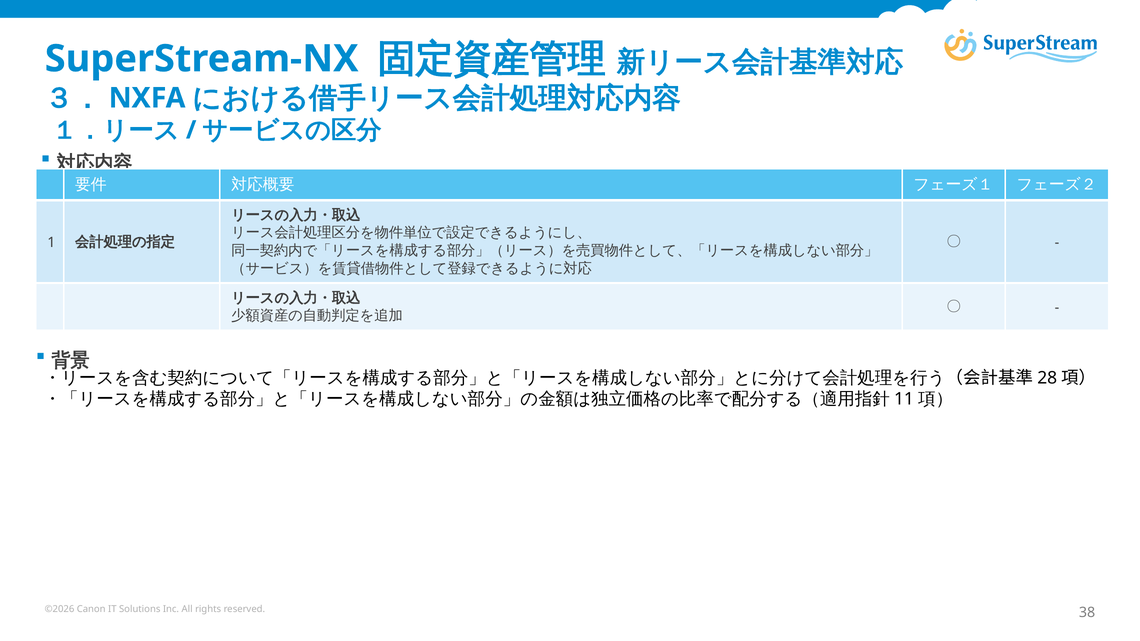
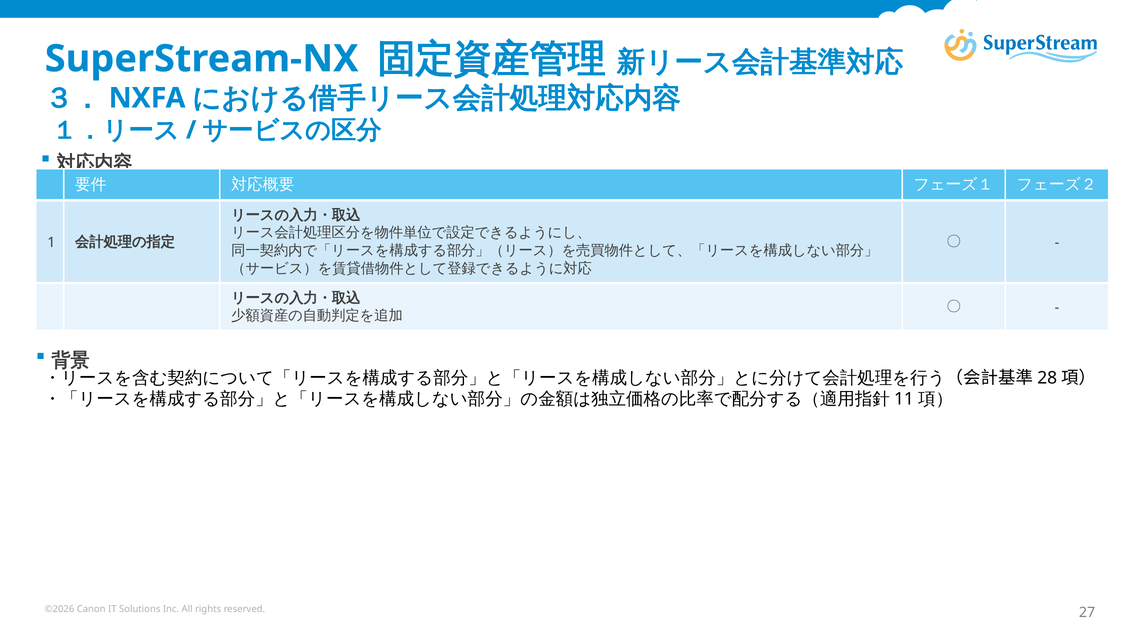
38: 38 -> 27
